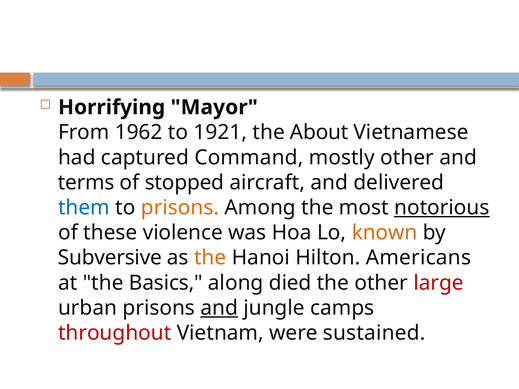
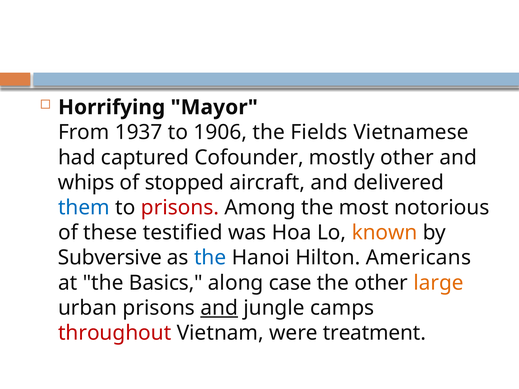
1962: 1962 -> 1937
1921: 1921 -> 1906
About: About -> Fields
Command: Command -> Cofounder
terms: terms -> whips
prisons at (180, 208) colour: orange -> red
notorious underline: present -> none
violence: violence -> testified
the at (210, 258) colour: orange -> blue
died: died -> case
large colour: red -> orange
sustained: sustained -> treatment
